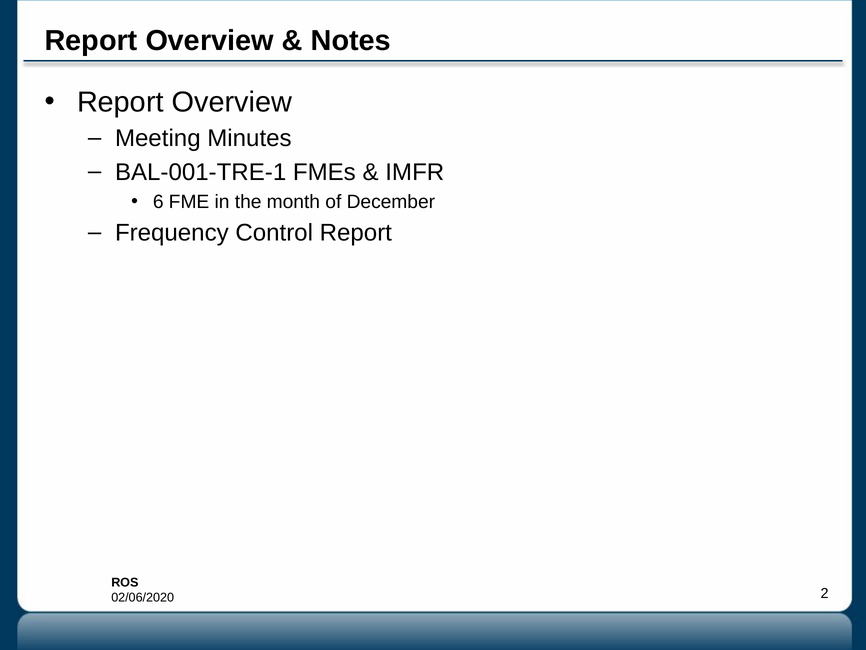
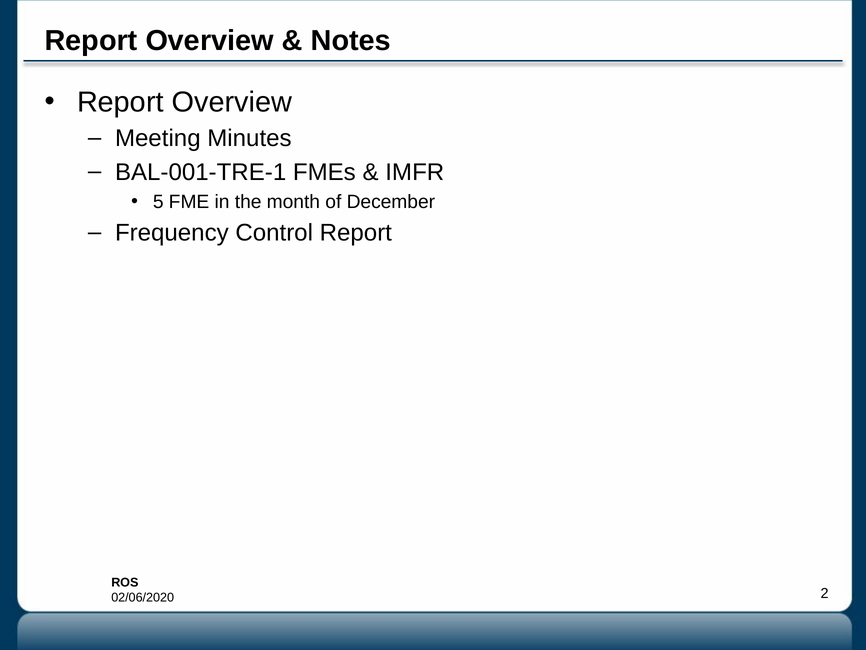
6: 6 -> 5
